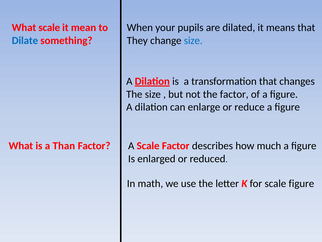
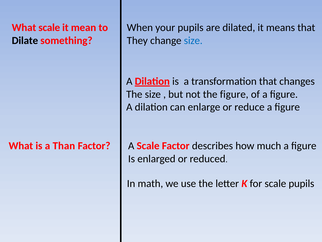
Dilate colour: blue -> black
the factor: factor -> figure
scale figure: figure -> pupils
